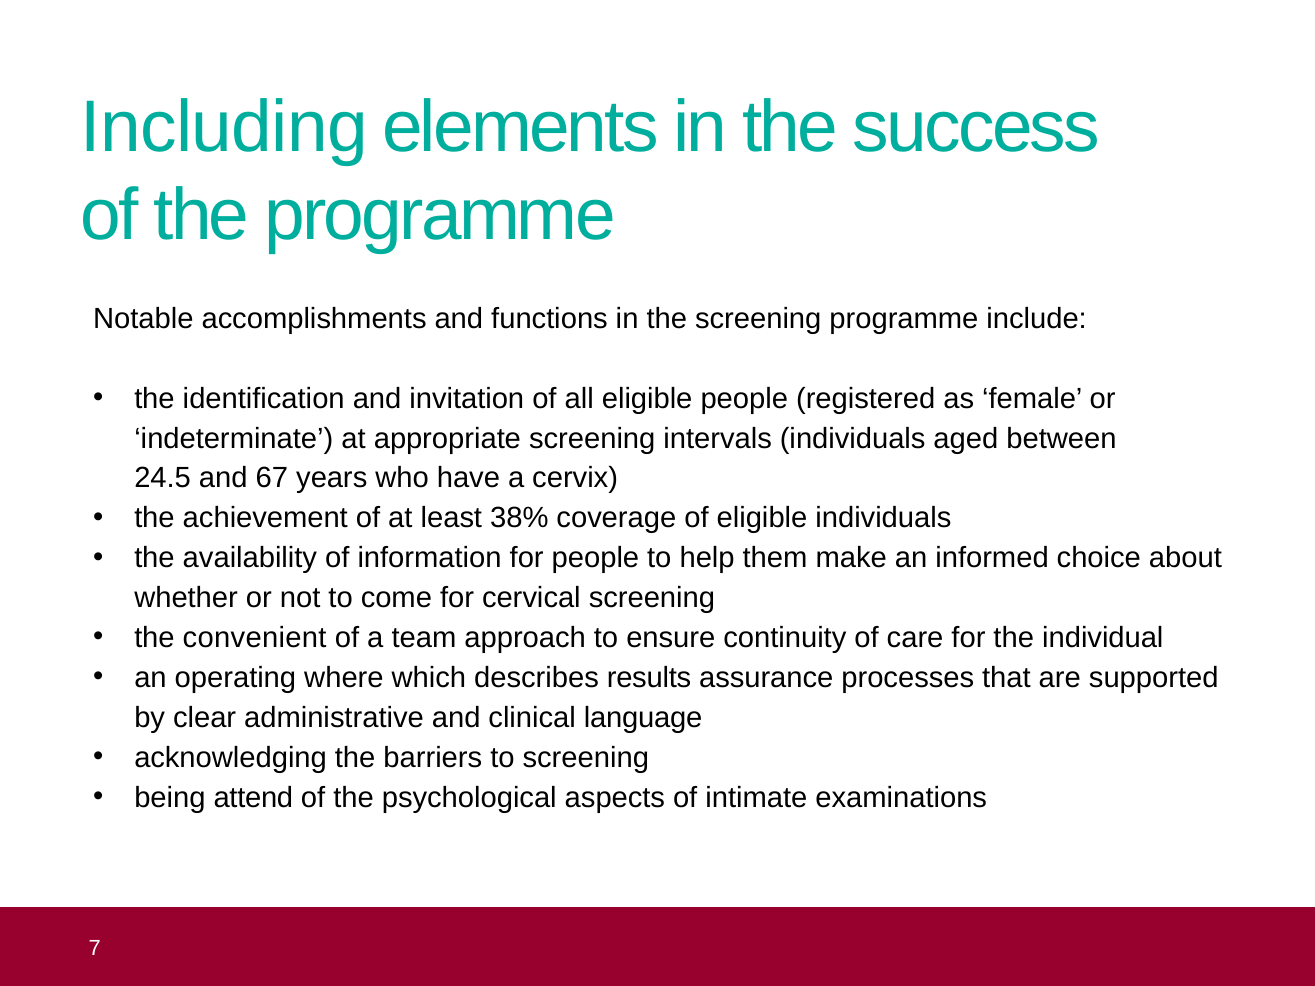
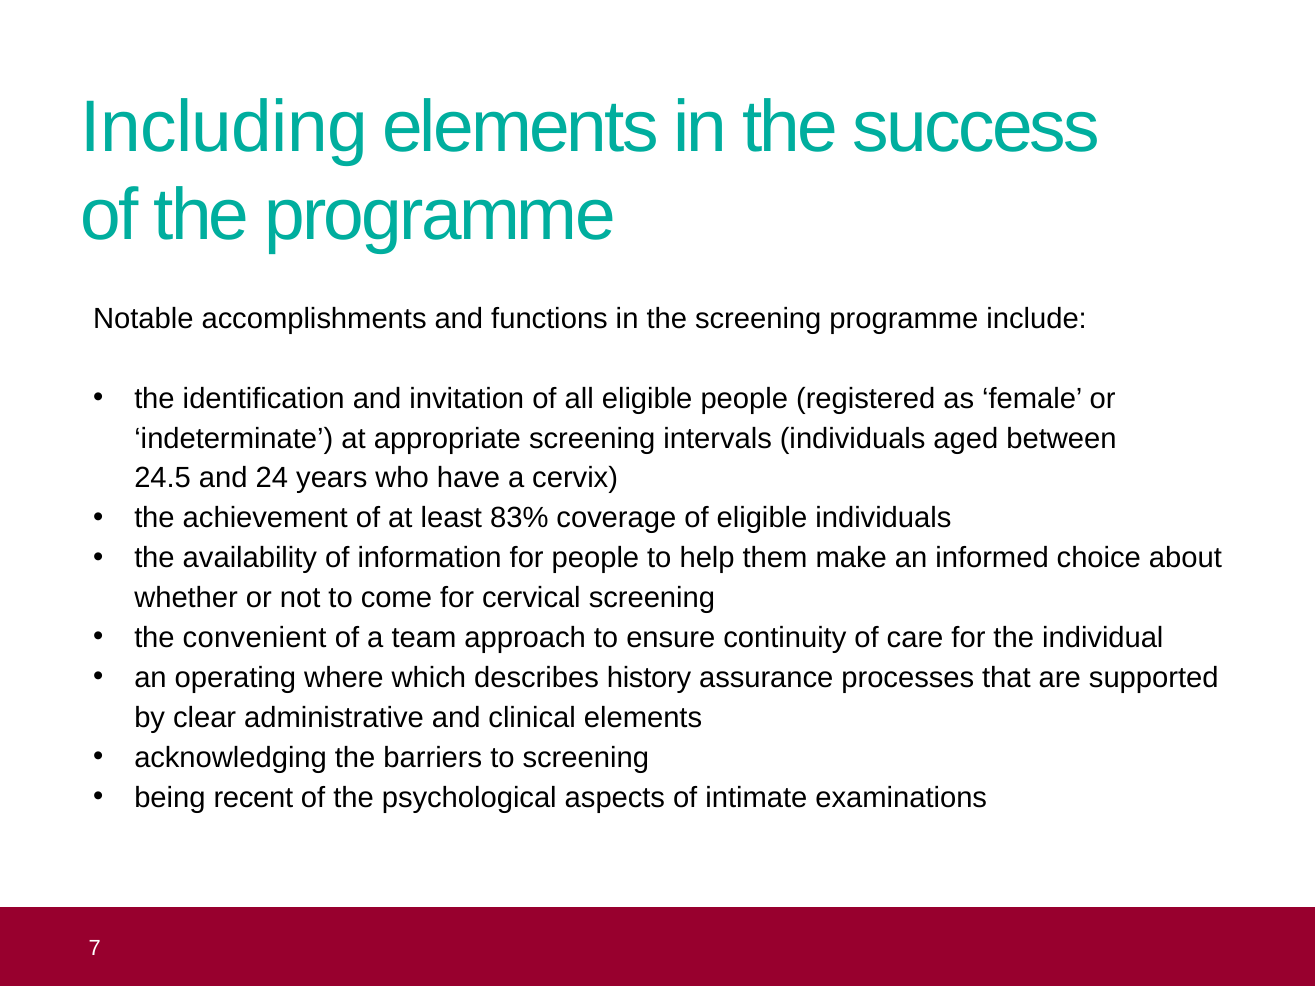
67: 67 -> 24
38%: 38% -> 83%
results: results -> history
clinical language: language -> elements
attend: attend -> recent
